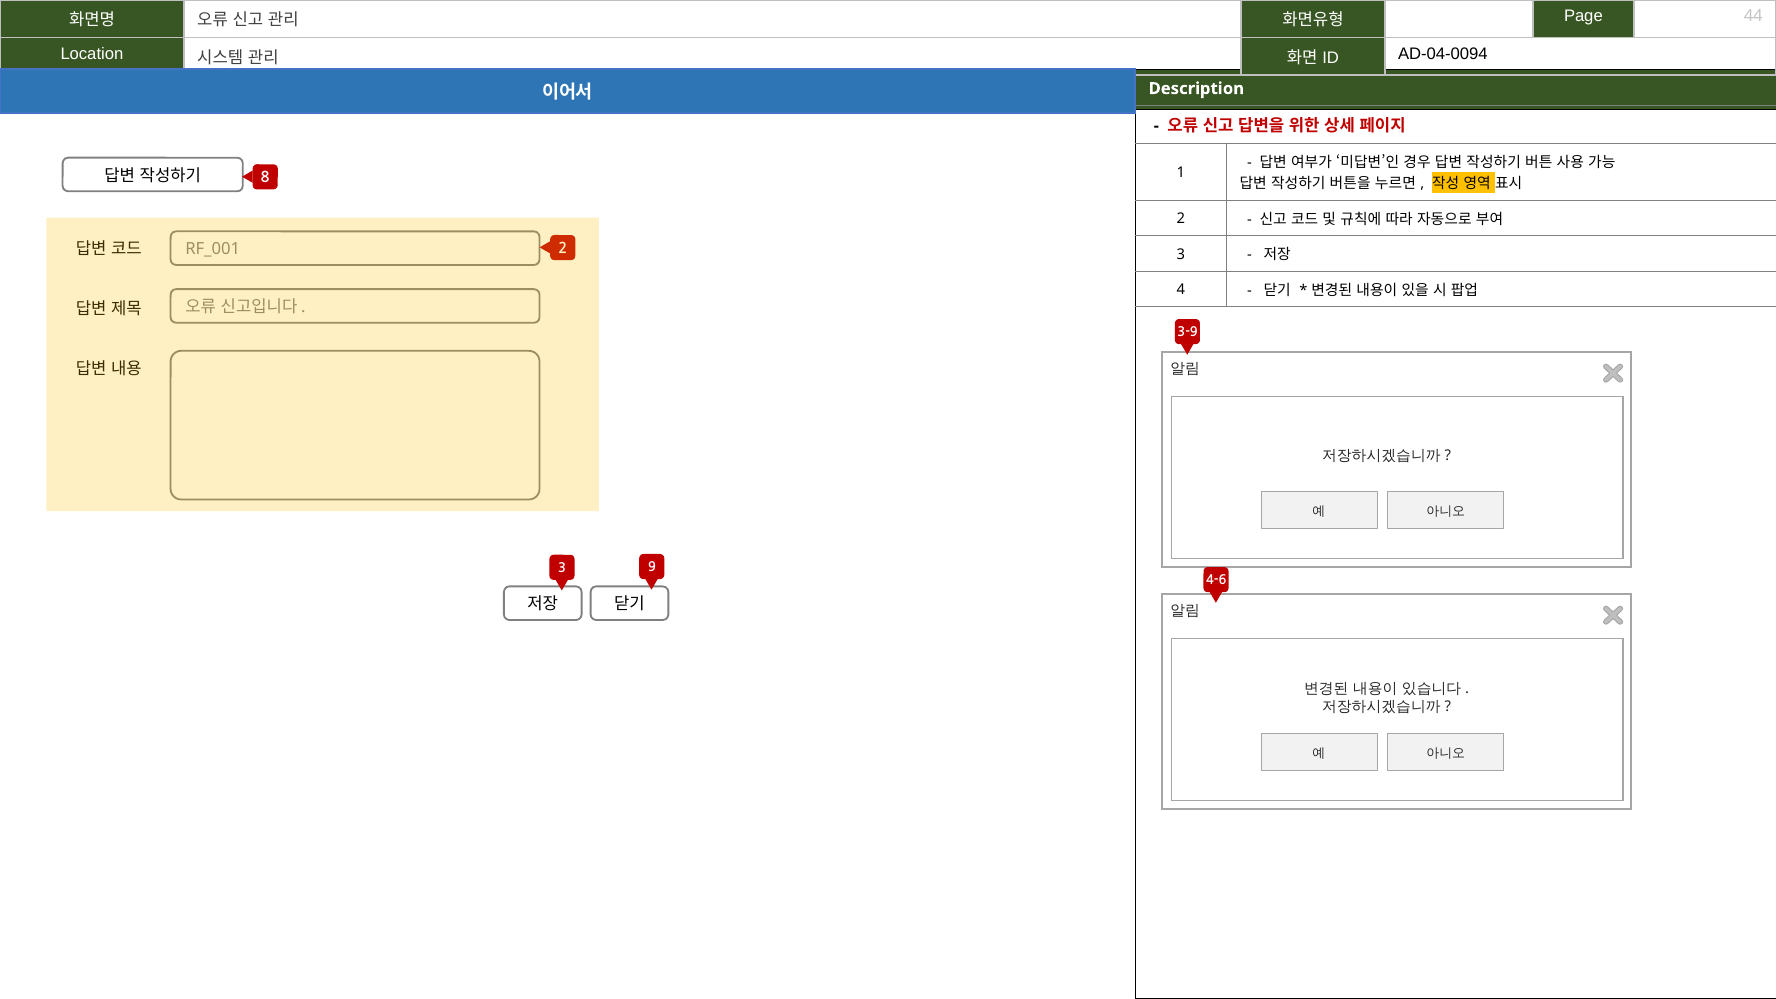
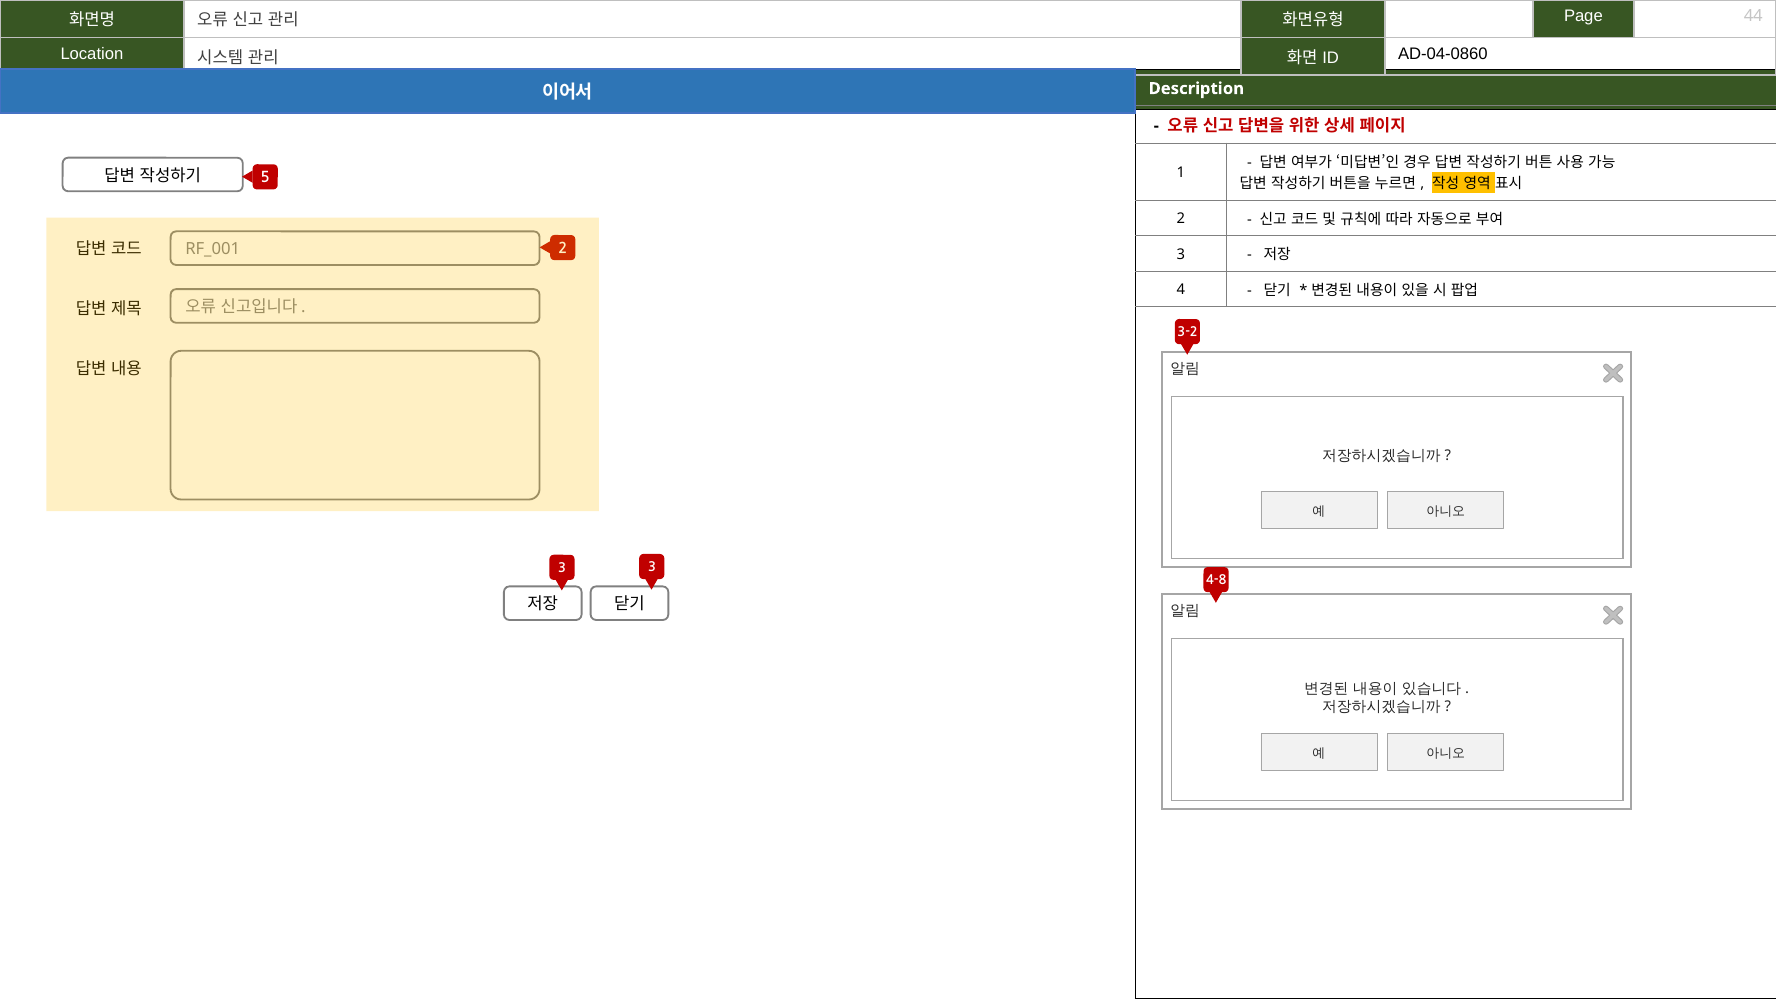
AD-04-0094: AD-04-0094 -> AD-04-0860
8: 8 -> 5
3-9: 3-9 -> 3-2
3 9: 9 -> 3
4-6: 4-6 -> 4-8
